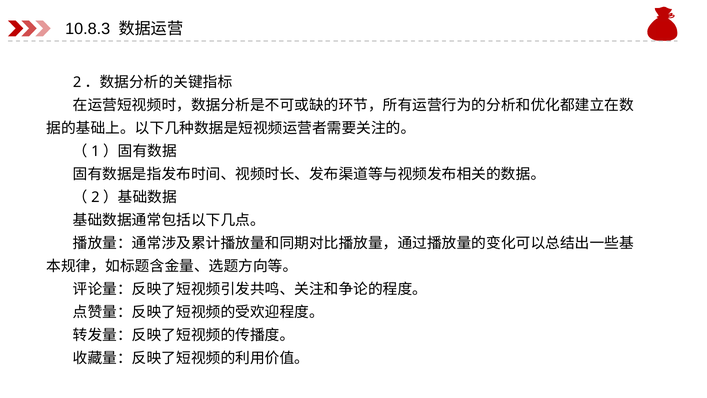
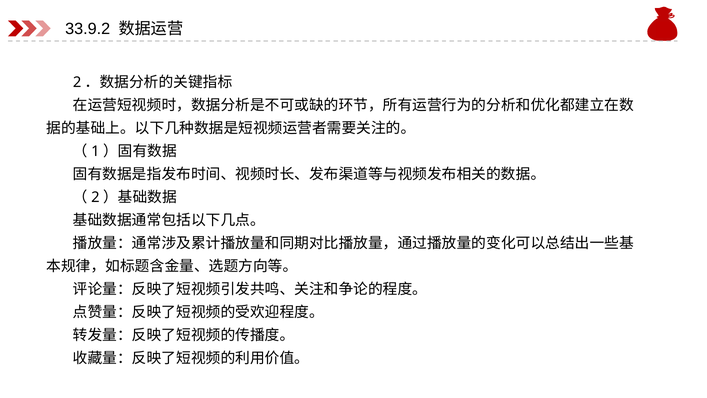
10.8.3: 10.8.3 -> 33.9.2
